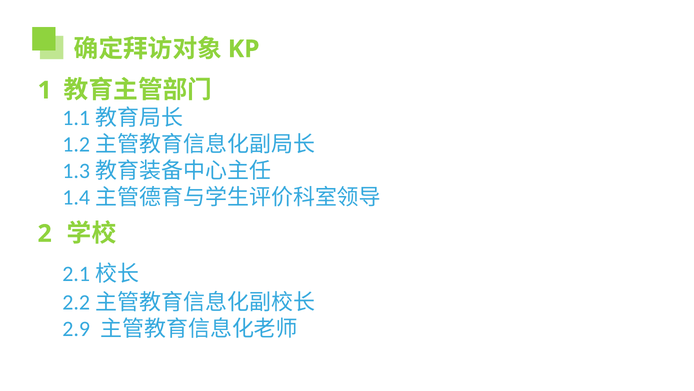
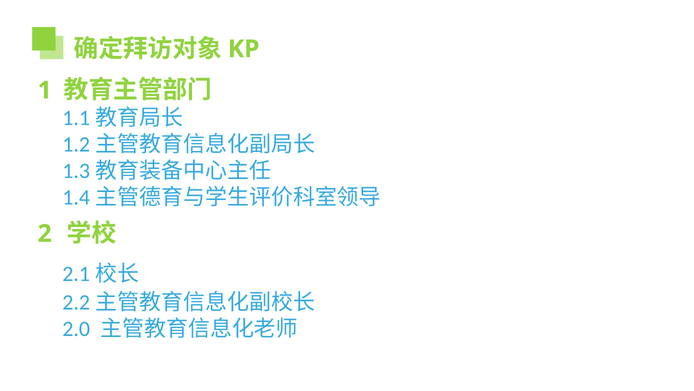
2.9: 2.9 -> 2.0
